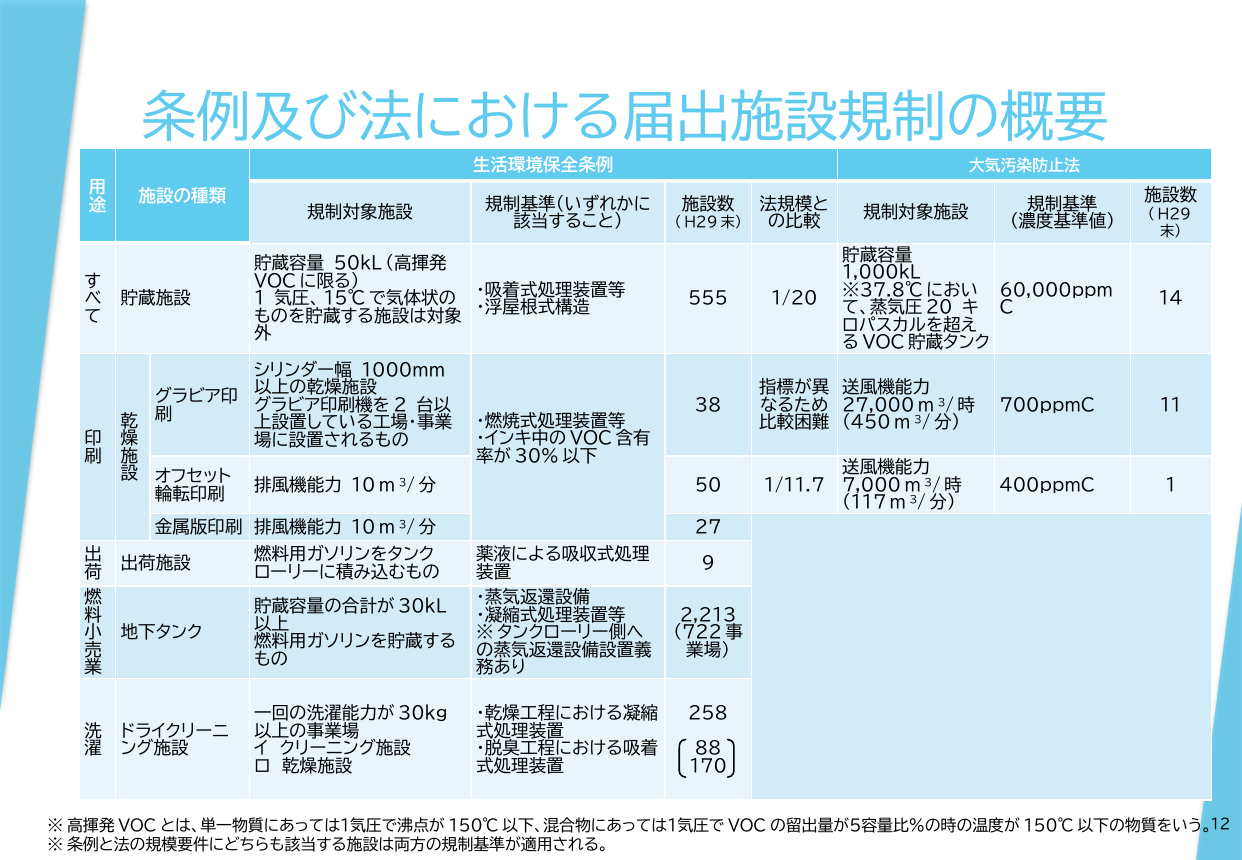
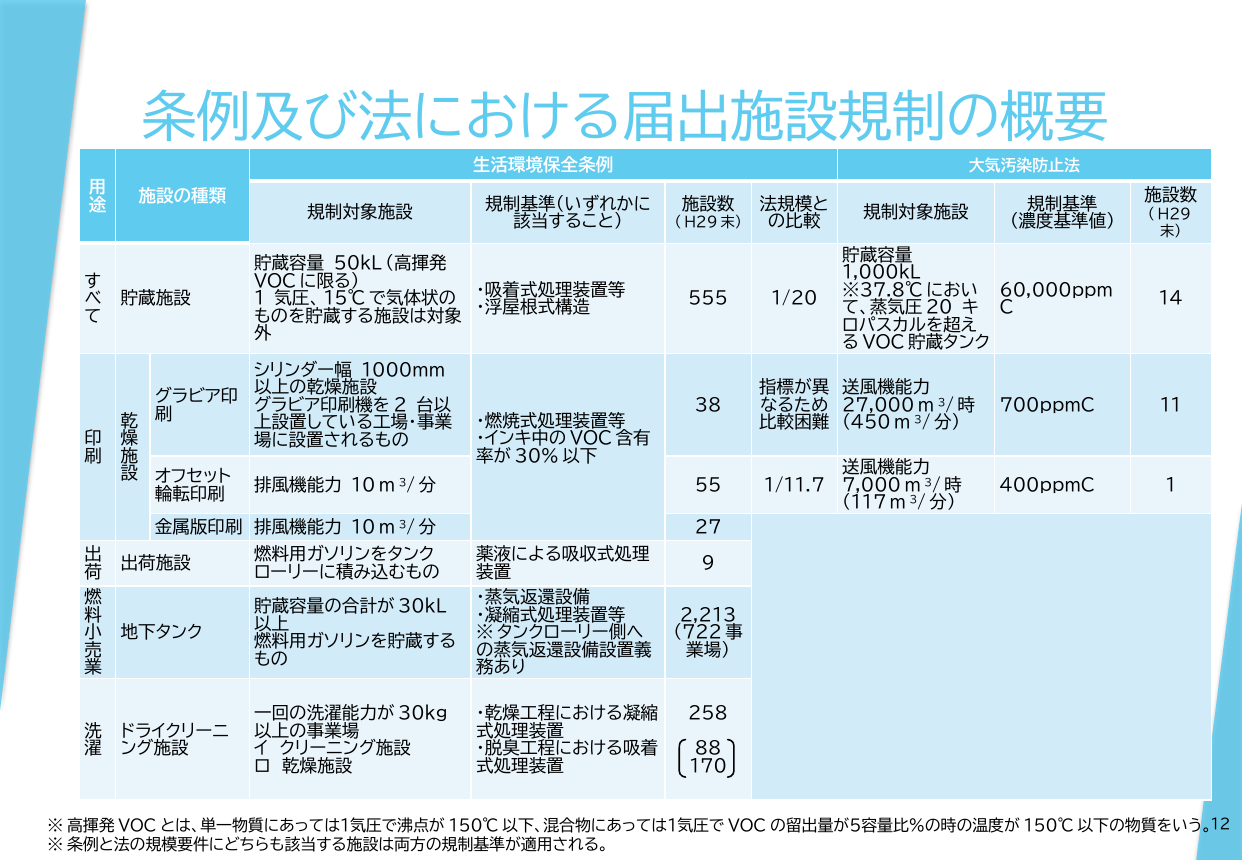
50: 50 -> 55
